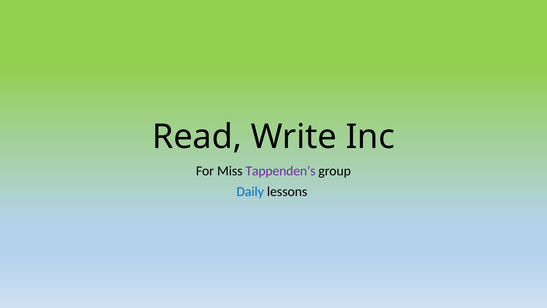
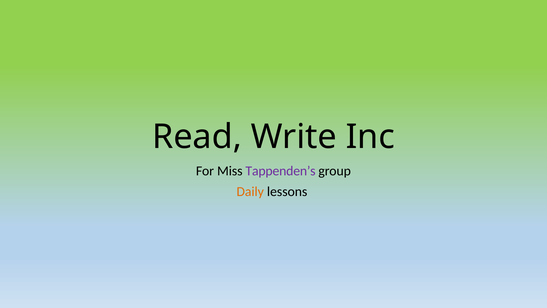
Daily colour: blue -> orange
